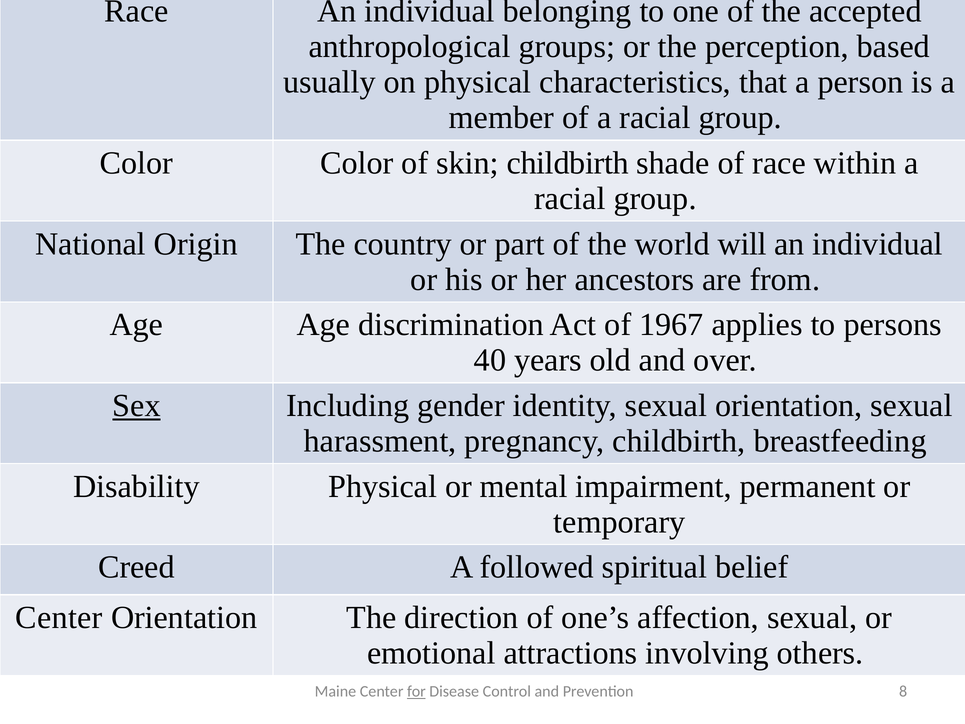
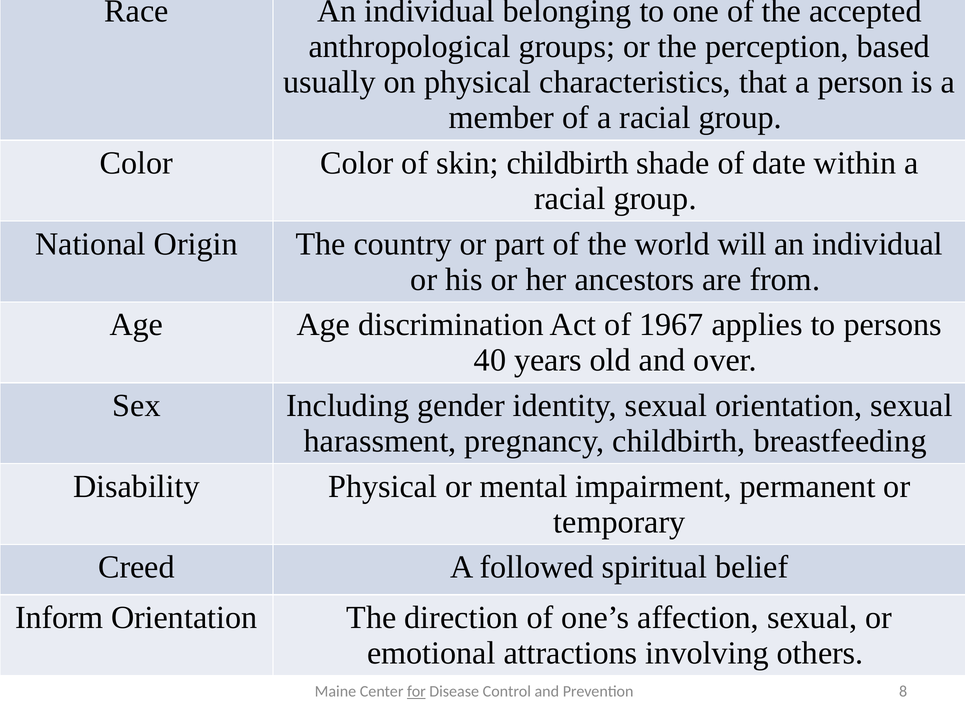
of race: race -> date
Sex underline: present -> none
Center at (59, 617): Center -> Inform
